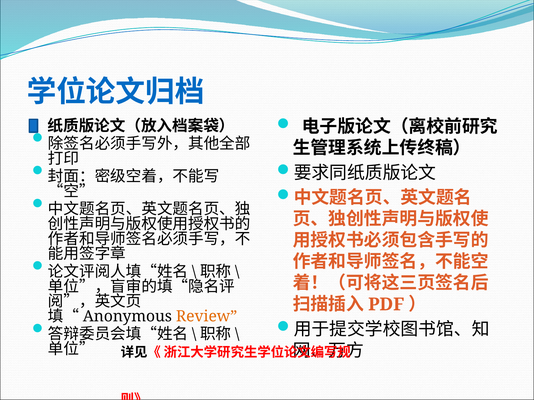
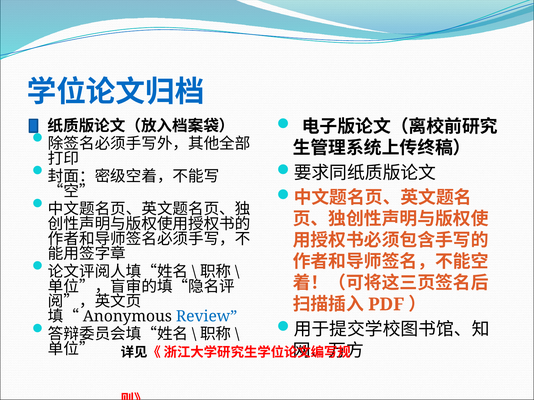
Review colour: orange -> blue
